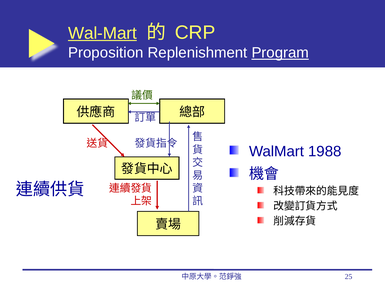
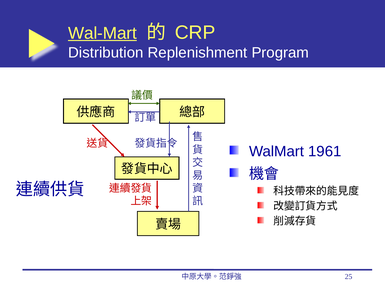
Proposition: Proposition -> Distribution
Program underline: present -> none
1988: 1988 -> 1961
